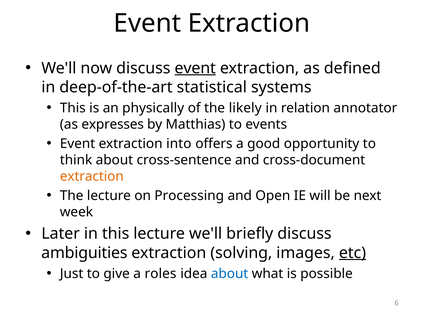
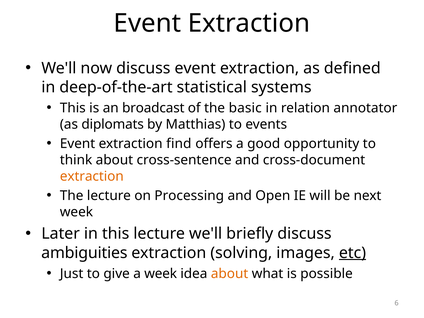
event at (195, 68) underline: present -> none
physically: physically -> broadcast
likely: likely -> basic
expresses: expresses -> diplomats
into: into -> find
a roles: roles -> week
about at (230, 274) colour: blue -> orange
